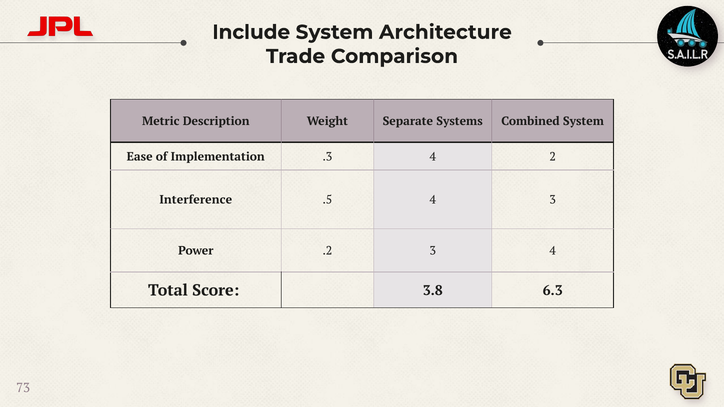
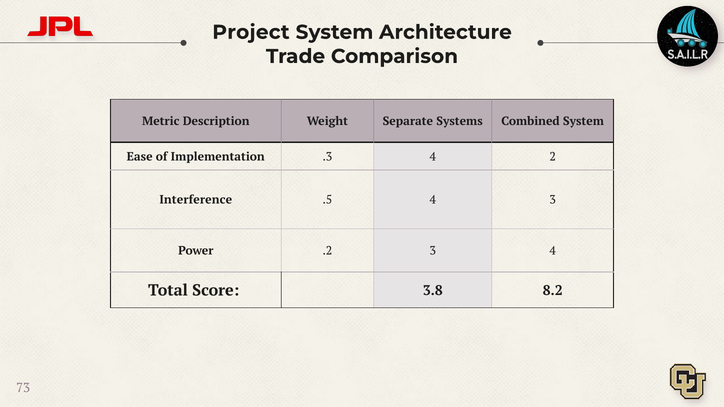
Include: Include -> Project
6.3: 6.3 -> 8.2
